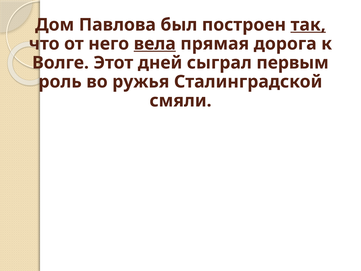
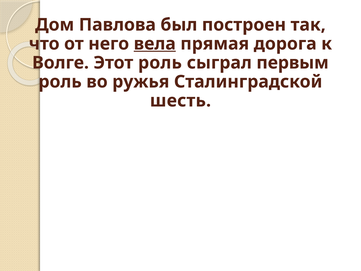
так underline: present -> none
Этот дней: дней -> роль
смяли: смяли -> шесть
